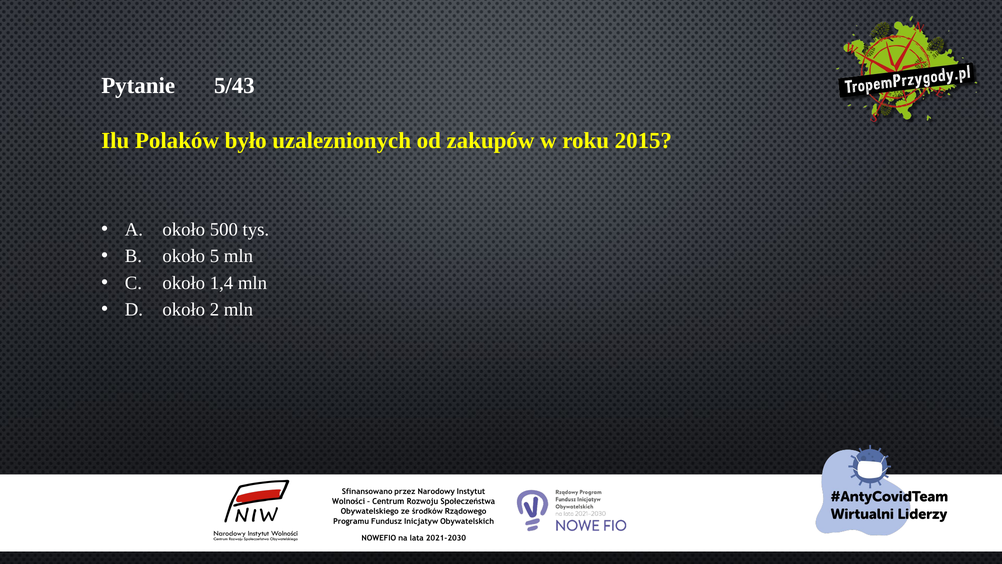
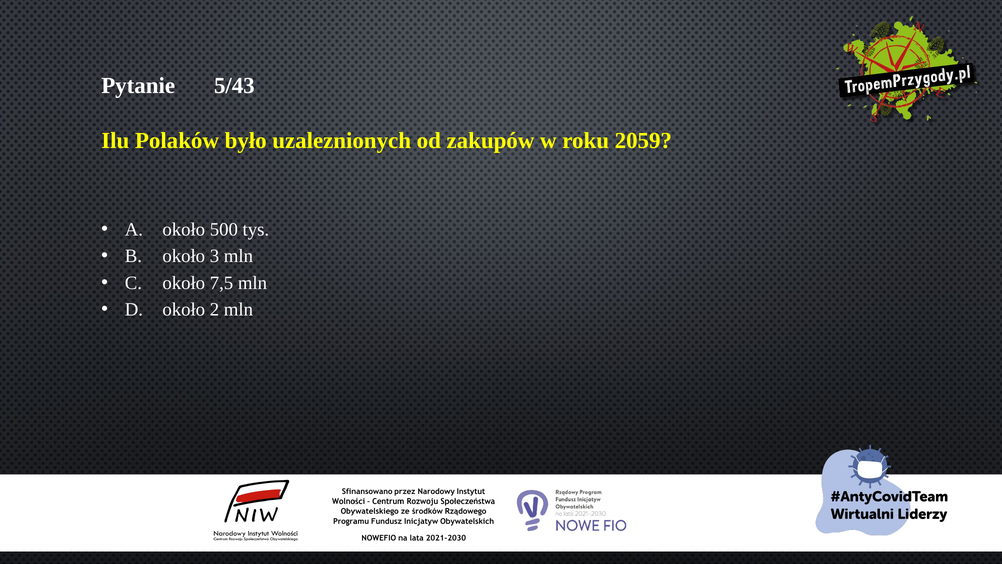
2015: 2015 -> 2059
5: 5 -> 3
1,4: 1,4 -> 7,5
